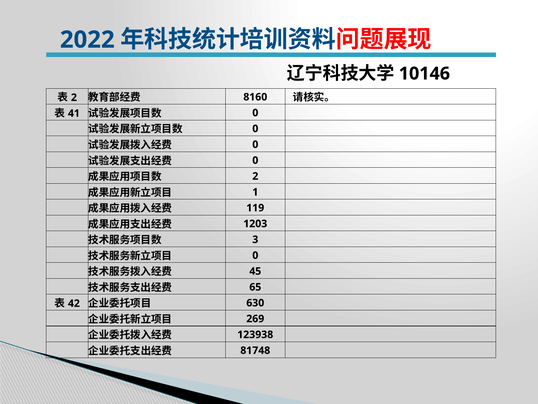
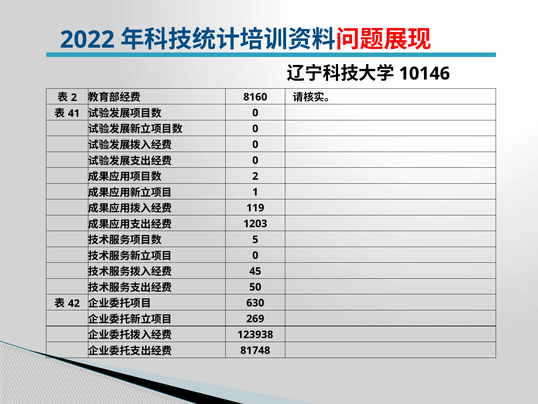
3: 3 -> 5
65: 65 -> 50
